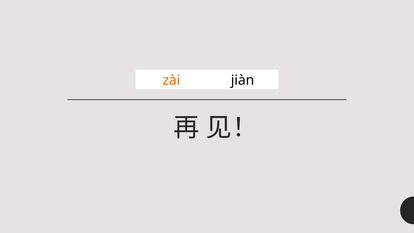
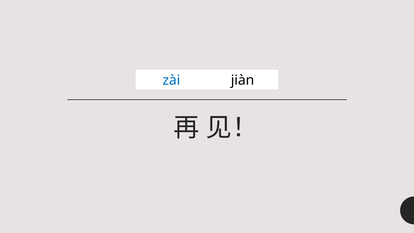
zài colour: orange -> blue
